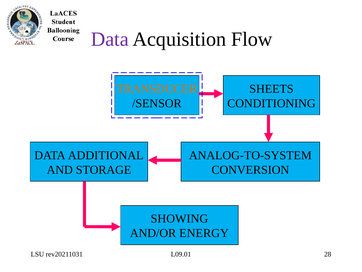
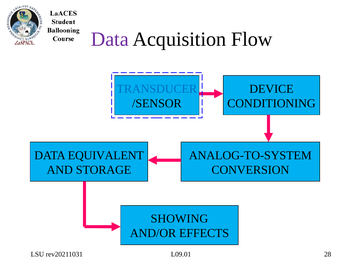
TRANSDUCER colour: orange -> blue
SHEETS: SHEETS -> DEVICE
ADDITIONAL: ADDITIONAL -> EQUIVALENT
ENERGY: ENERGY -> EFFECTS
